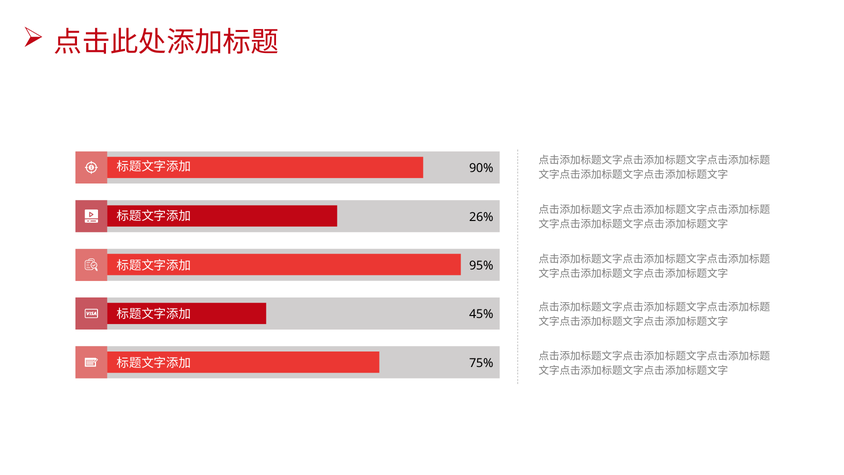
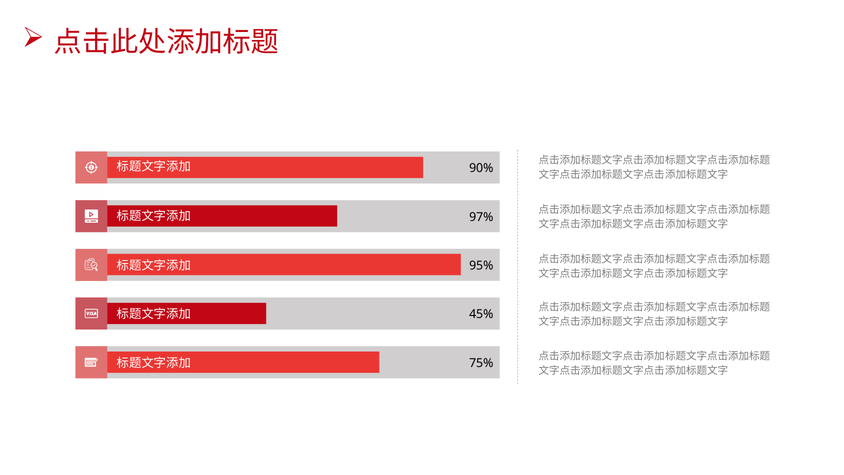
26%: 26% -> 97%
